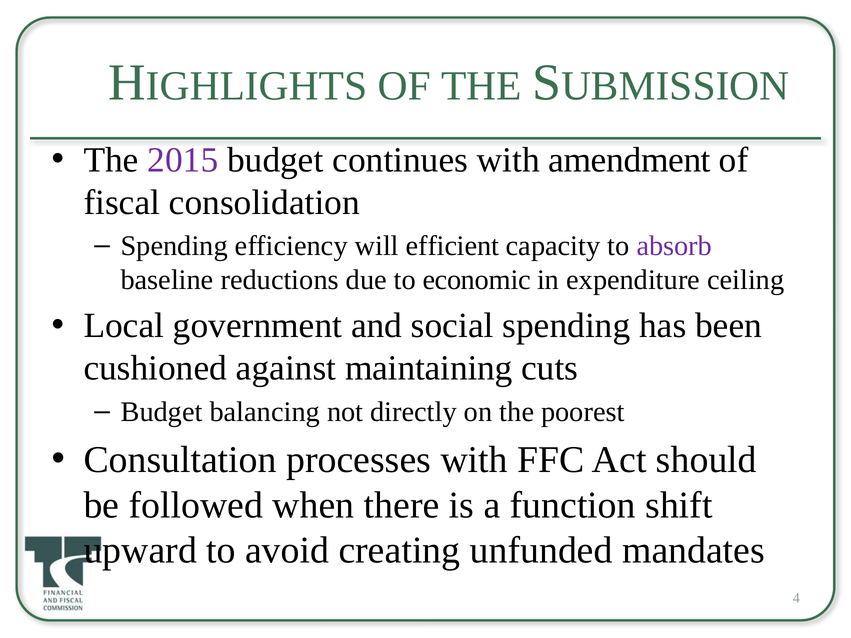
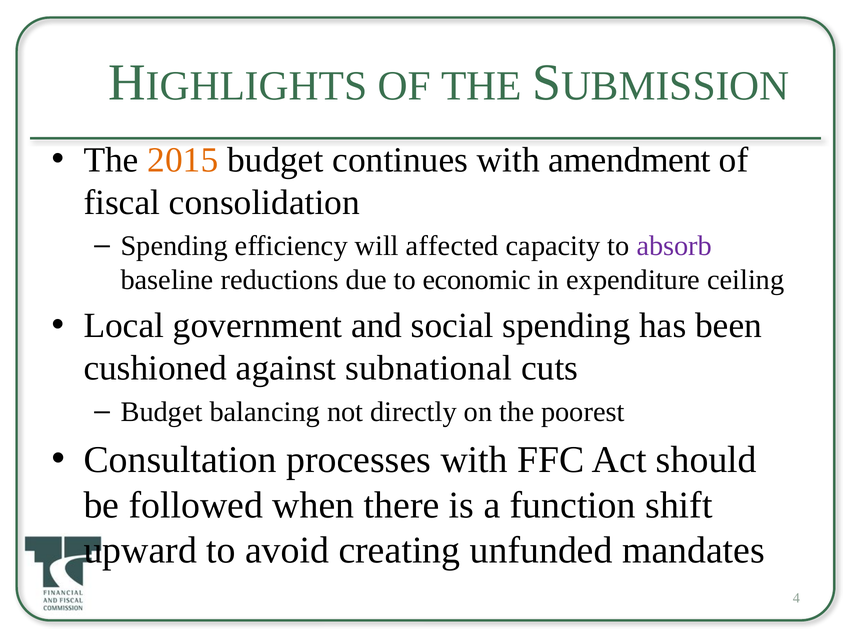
2015 colour: purple -> orange
efficient: efficient -> affected
maintaining: maintaining -> subnational
